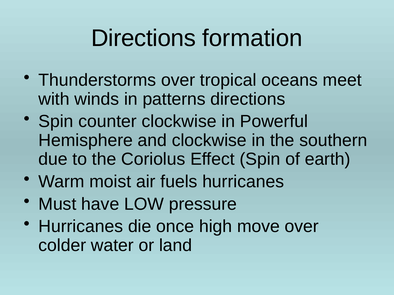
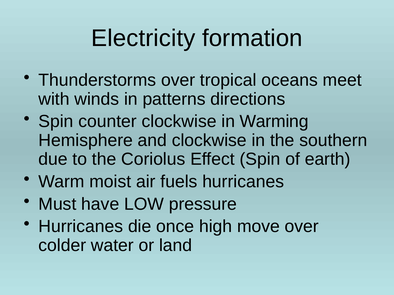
Directions at (143, 38): Directions -> Electricity
Powerful: Powerful -> Warming
